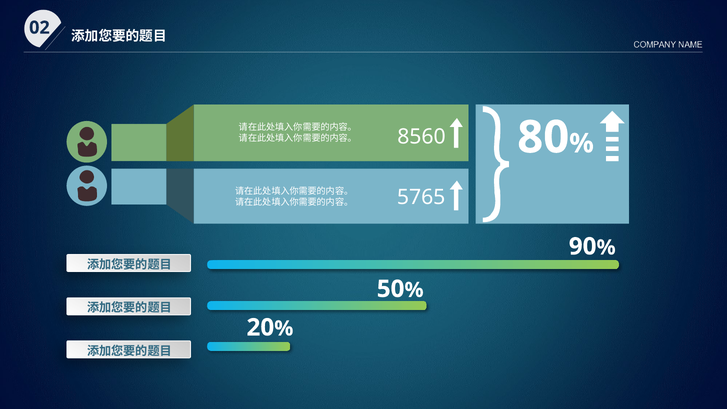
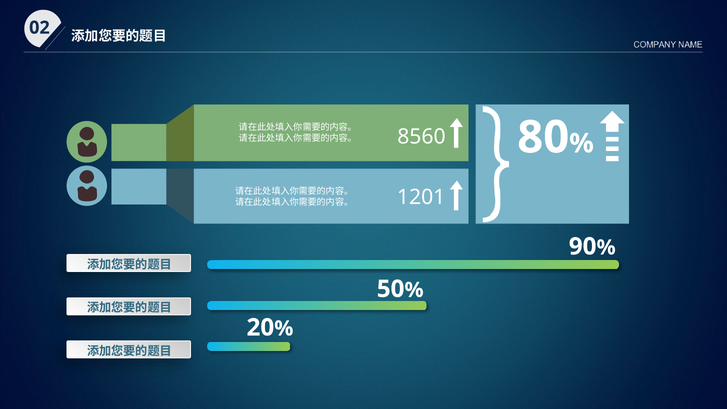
5765: 5765 -> 1201
